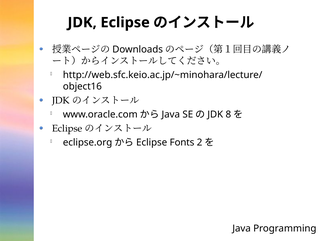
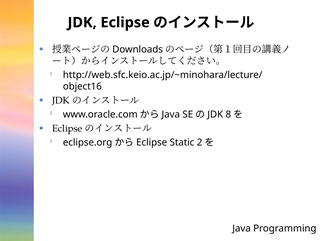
Fonts: Fonts -> Static
